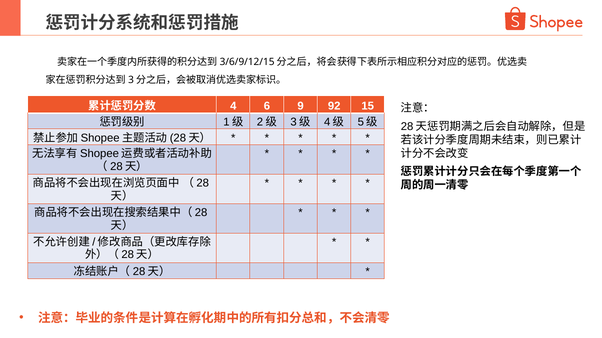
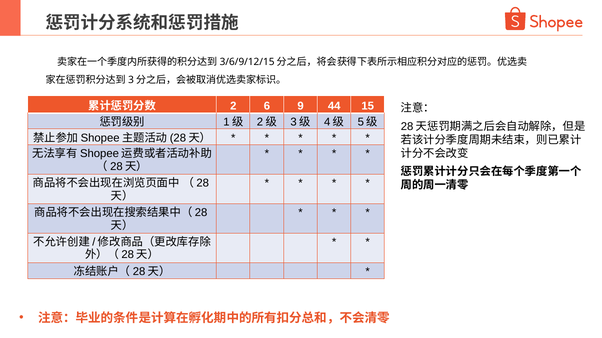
4: 4 -> 2
92: 92 -> 44
